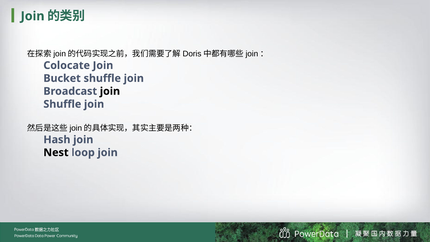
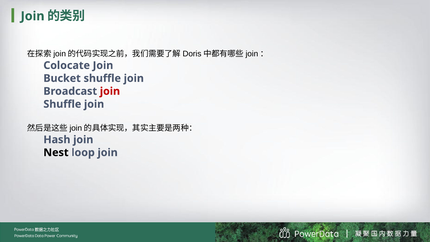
join at (110, 91) colour: black -> red
